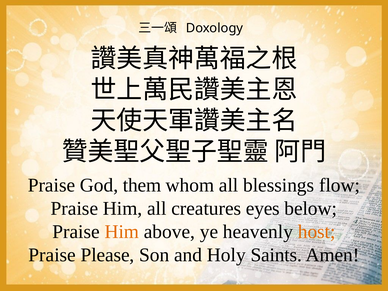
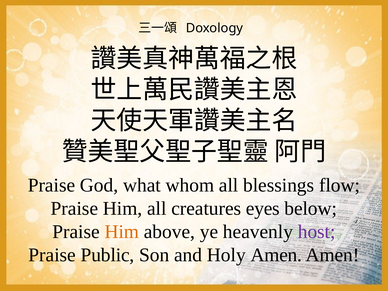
them: them -> what
host colour: orange -> purple
Please: Please -> Public
Holy Saints: Saints -> Amen
